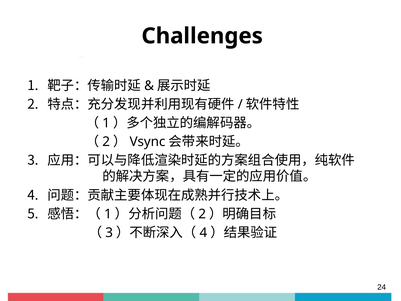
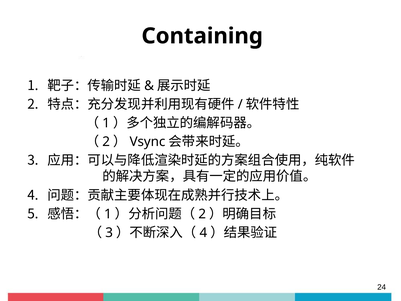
Challenges: Challenges -> Containing
